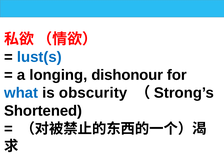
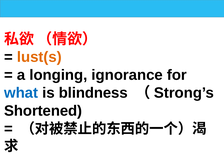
lust(s colour: blue -> orange
dishonour: dishonour -> ignorance
obscurity: obscurity -> blindness
